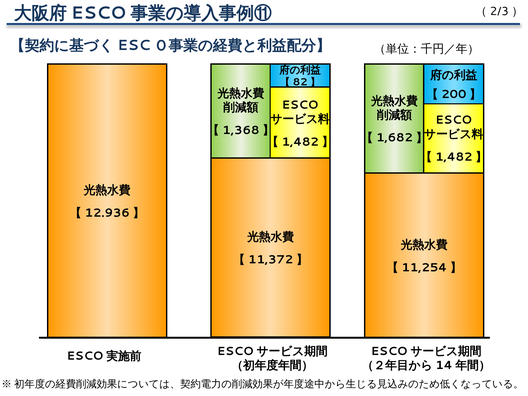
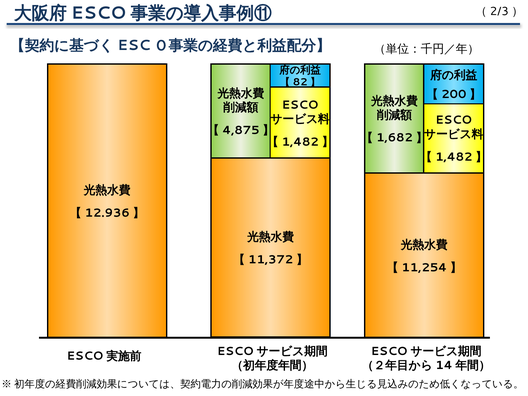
1,368: 1,368 -> 4,875
